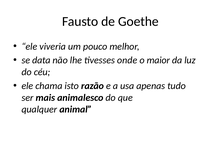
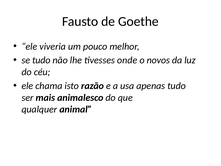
se data: data -> tudo
maior: maior -> novos
